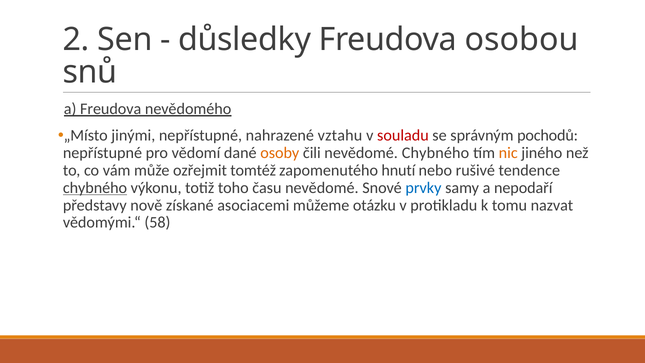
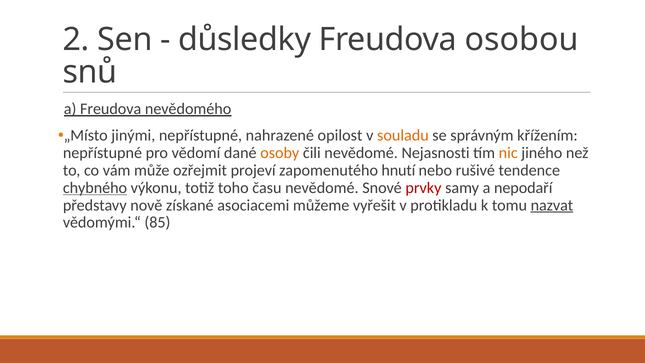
vztahu: vztahu -> opilost
souladu colour: red -> orange
pochodů: pochodů -> křížením
nevědomé Chybného: Chybného -> Nejasnosti
tomtéž: tomtéž -> projeví
prvky colour: blue -> red
otázku: otázku -> vyřešit
nazvat underline: none -> present
58: 58 -> 85
